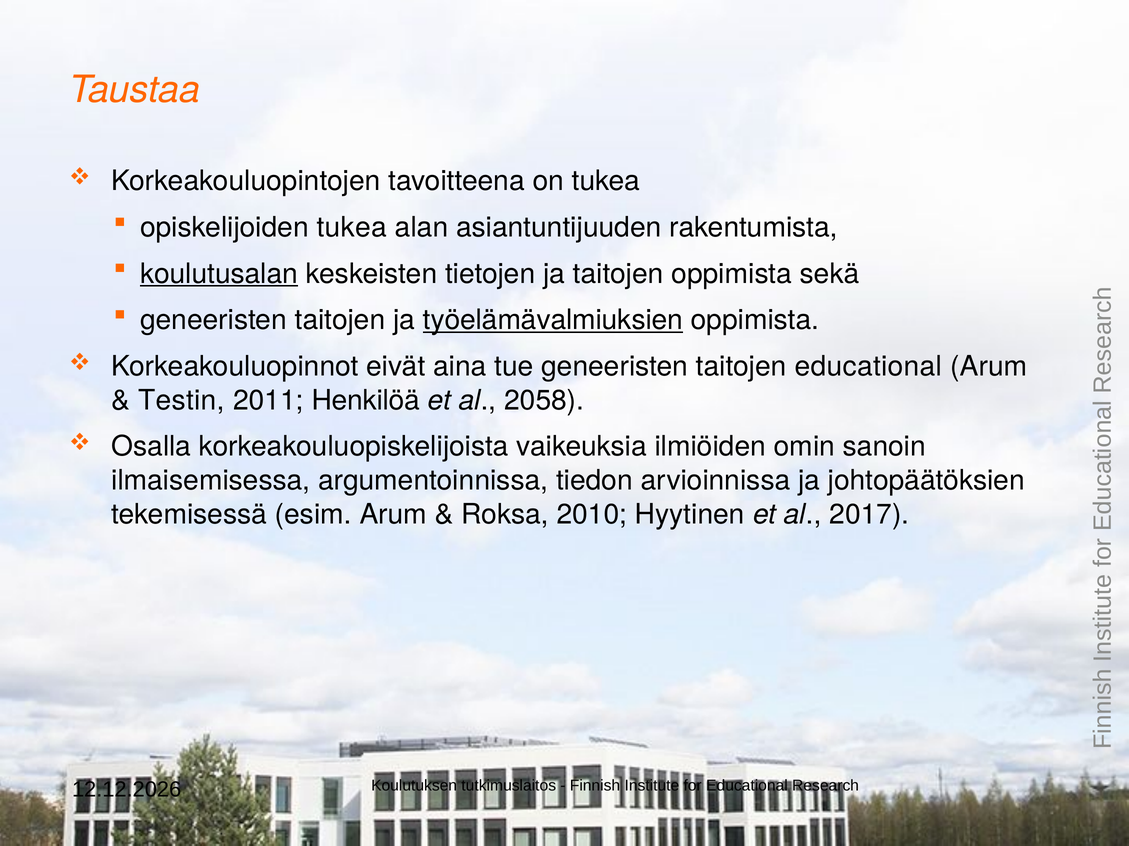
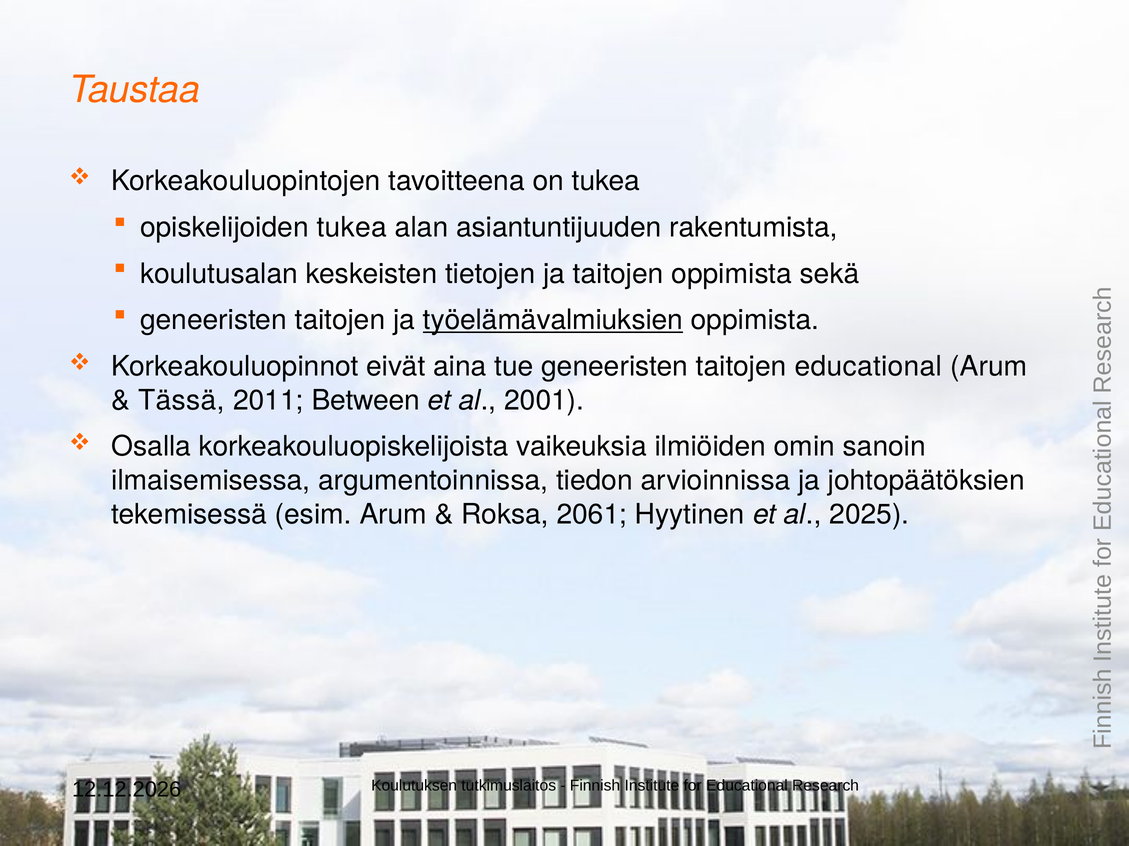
koulutusalan underline: present -> none
Testin: Testin -> Tässä
Henkilöä: Henkilöä -> Between
2058: 2058 -> 2001
2010: 2010 -> 2061
2017: 2017 -> 2025
